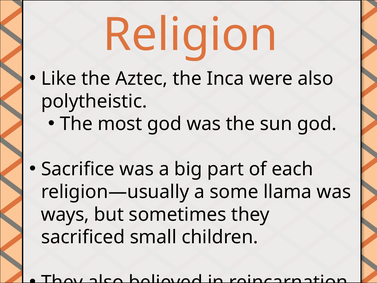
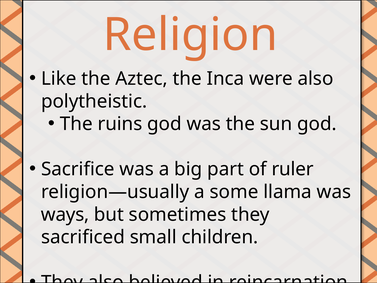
most: most -> ruins
each: each -> ruler
